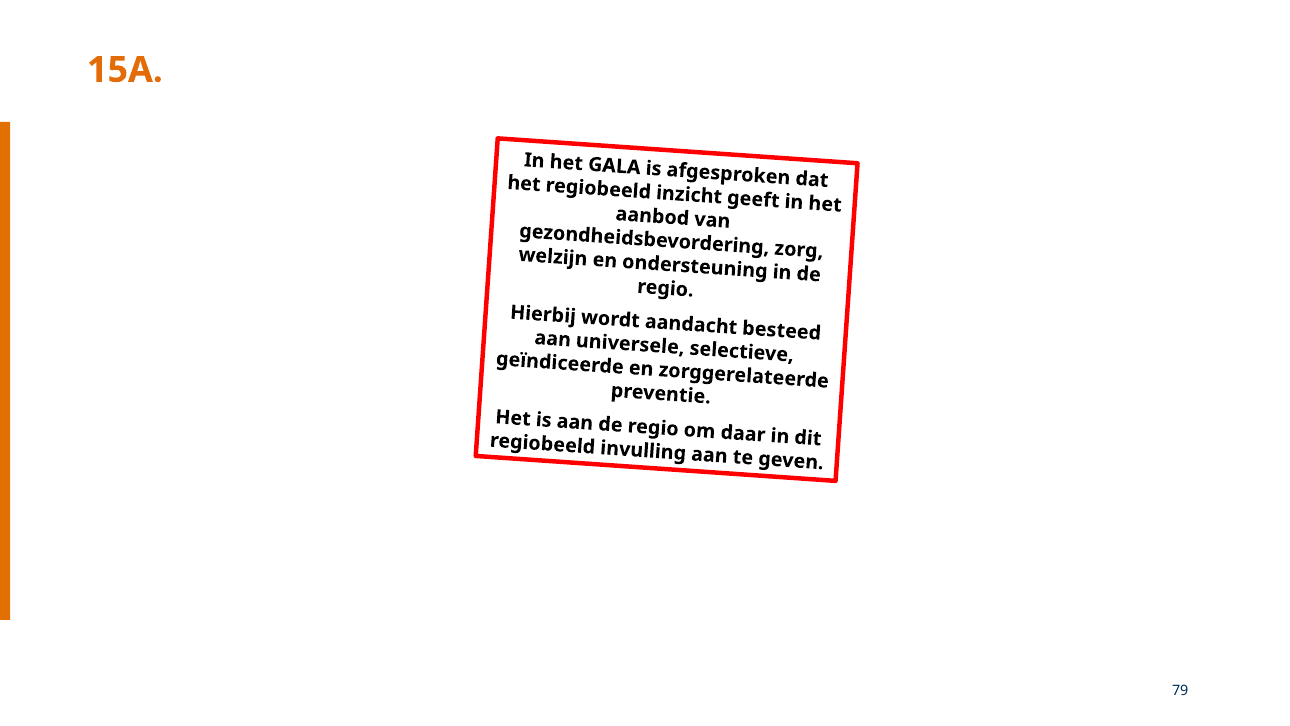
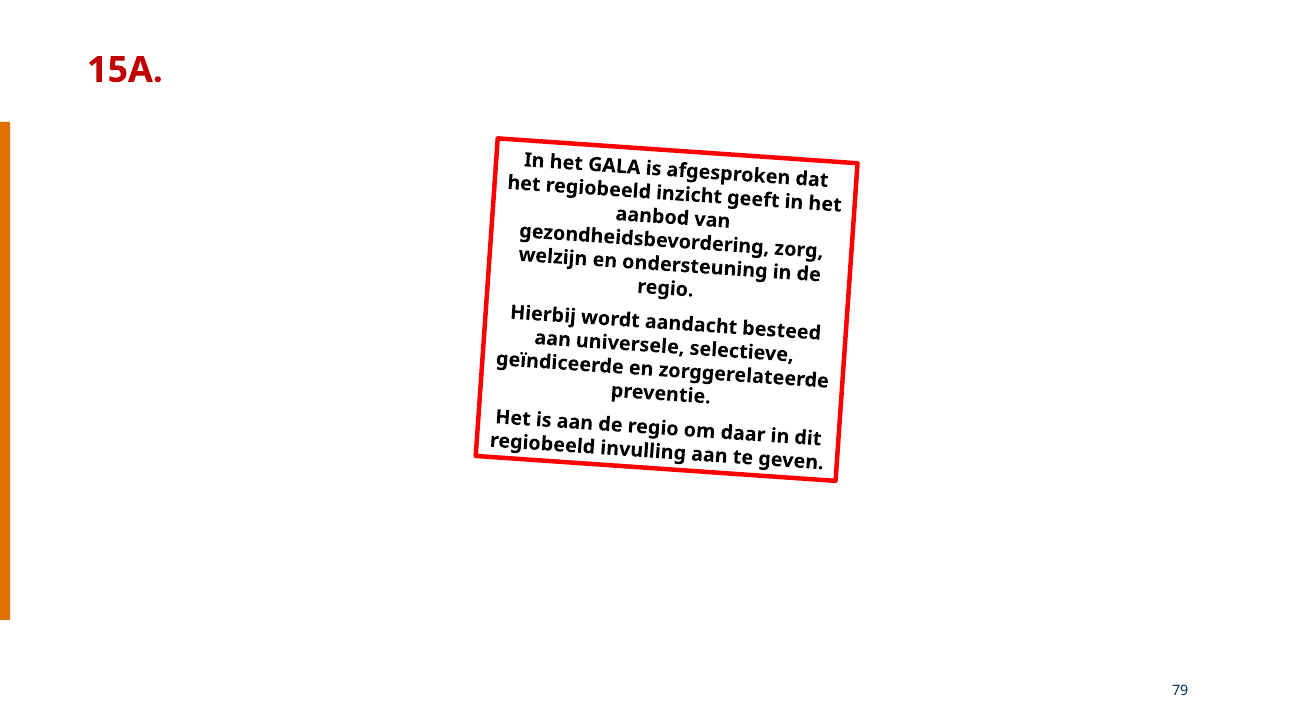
15A colour: orange -> red
